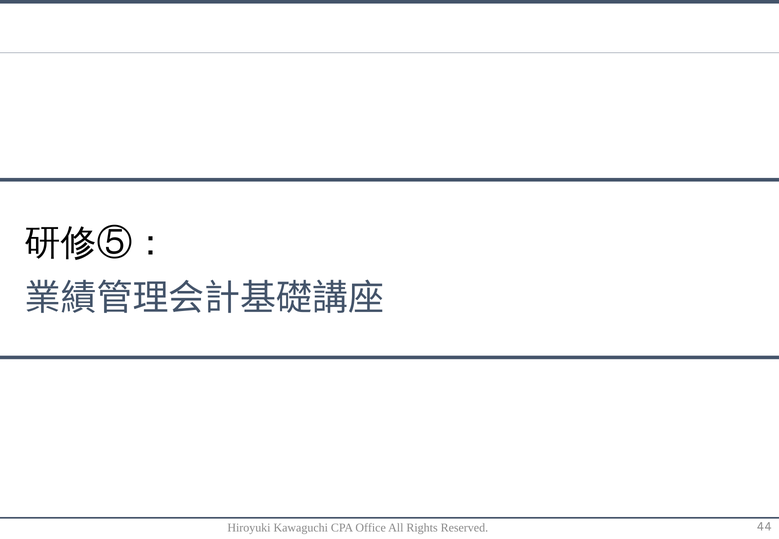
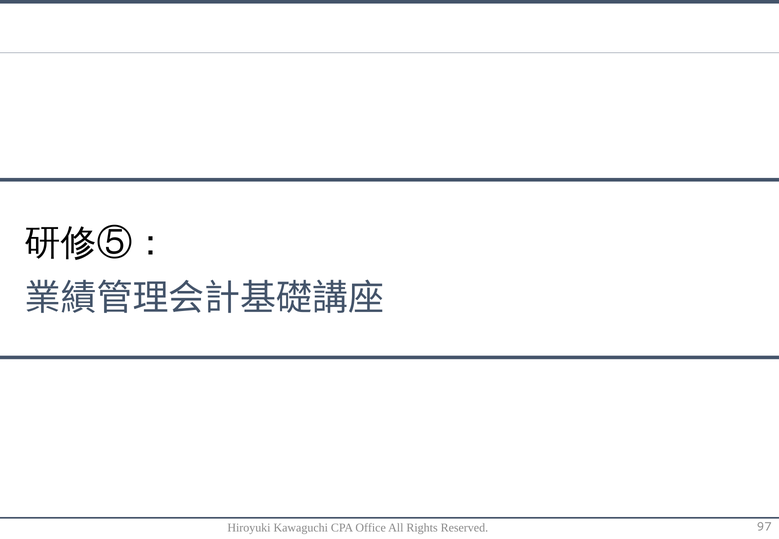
44: 44 -> 97
